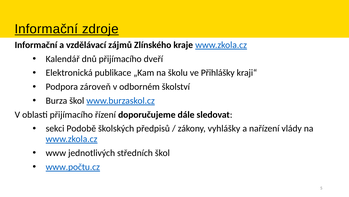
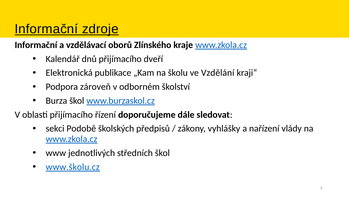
zájmů: zájmů -> oborů
Přihlášky: Přihlášky -> Vzdělání
www.počtu.cz: www.počtu.cz -> www.školu.cz
